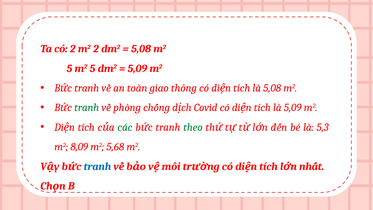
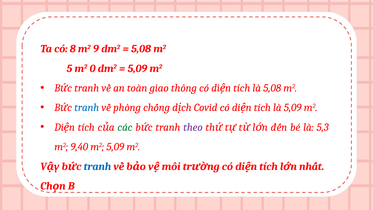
có 2: 2 -> 8
m2 2: 2 -> 9
5 m2 5: 5 -> 0
tranh at (87, 108) colour: green -> blue
theo colour: green -> purple
8,09: 8,09 -> 9,40
m2 5,68: 5,68 -> 5,09
